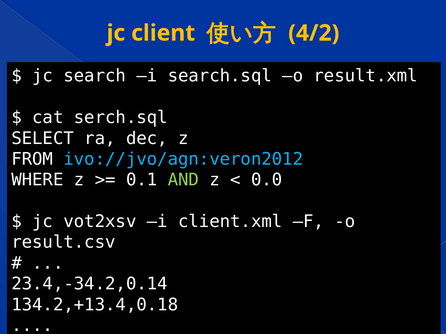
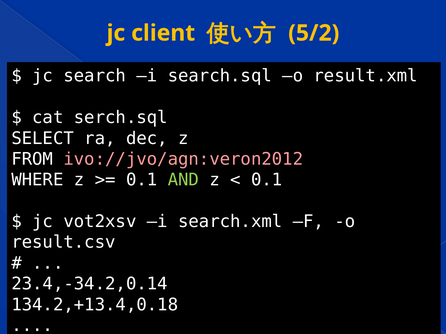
4/2: 4/2 -> 5/2
ivo://jvo/agn:veron2012 colour: light blue -> pink
0.0 at (267, 180): 0.0 -> 0.1
client.xml: client.xml -> search.xml
